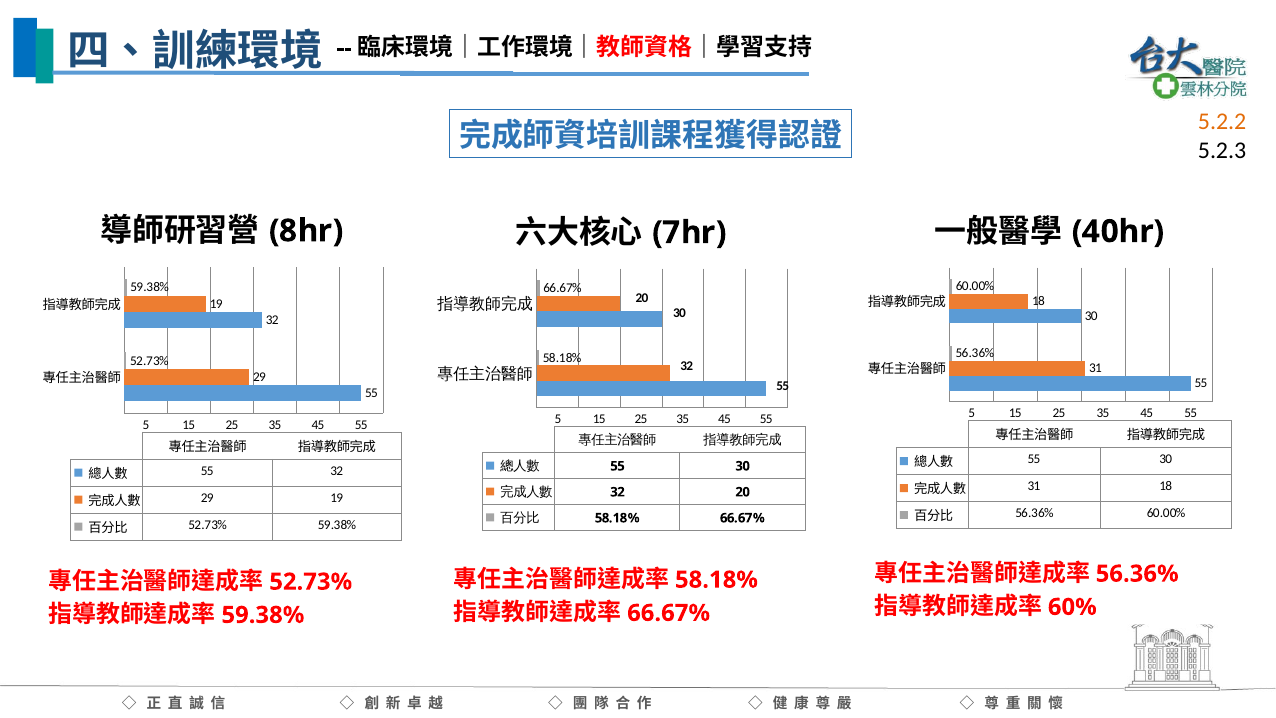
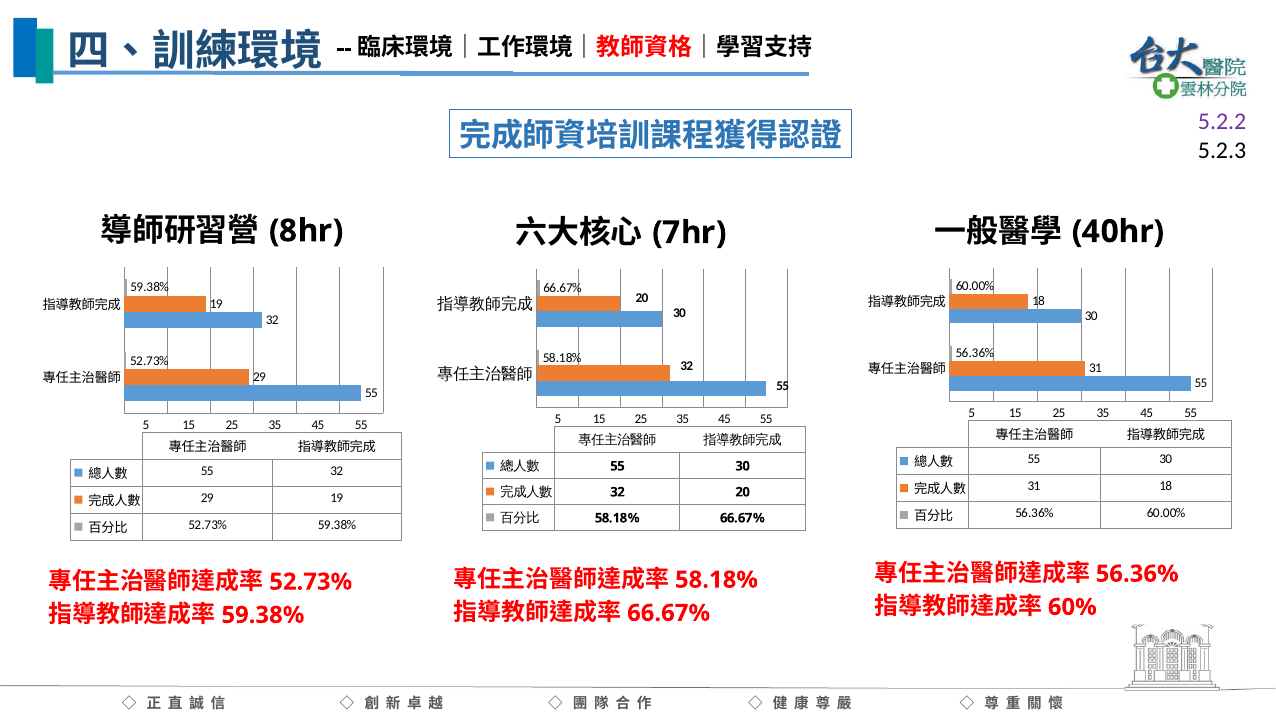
5.2.2 colour: orange -> purple
